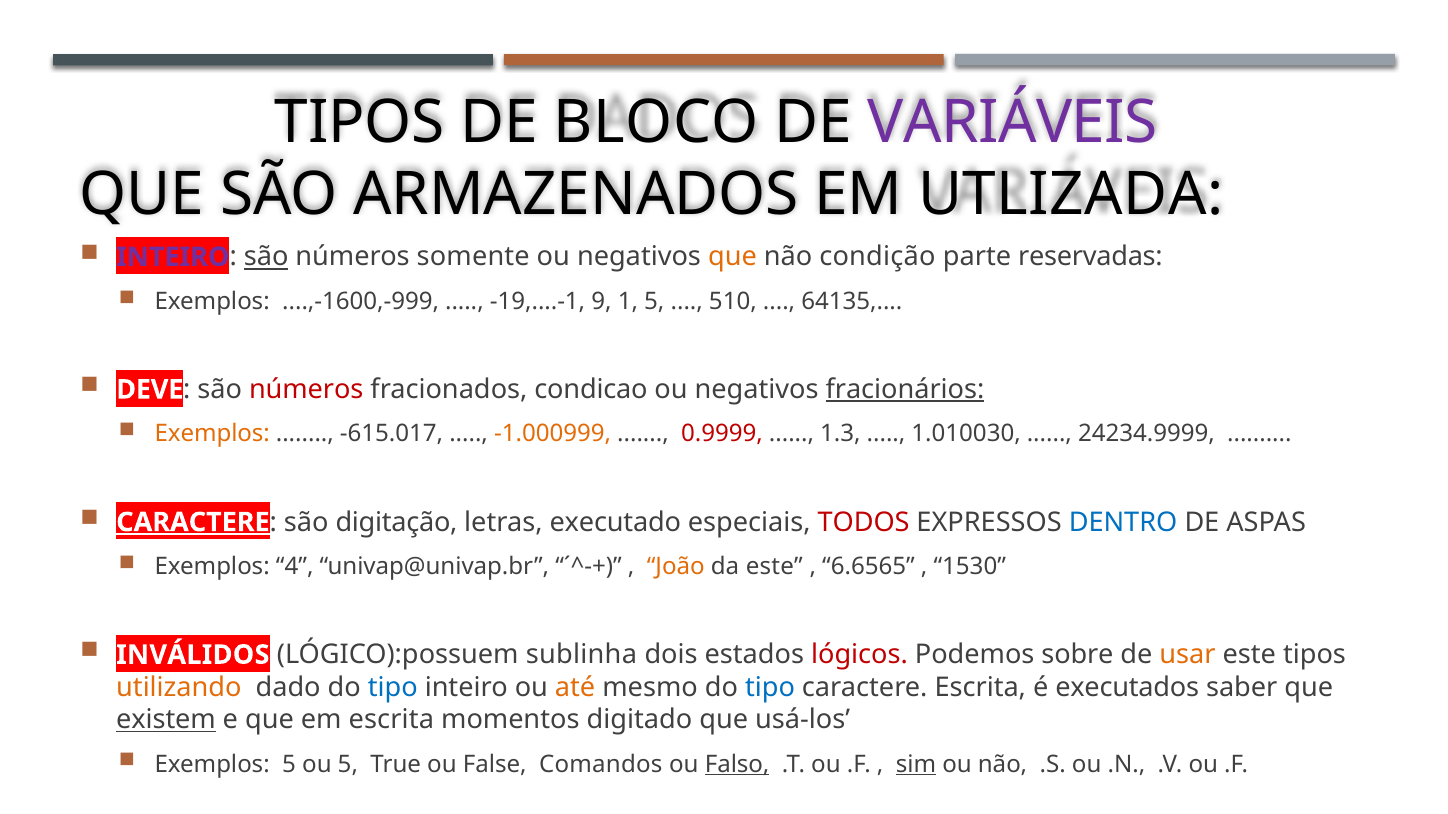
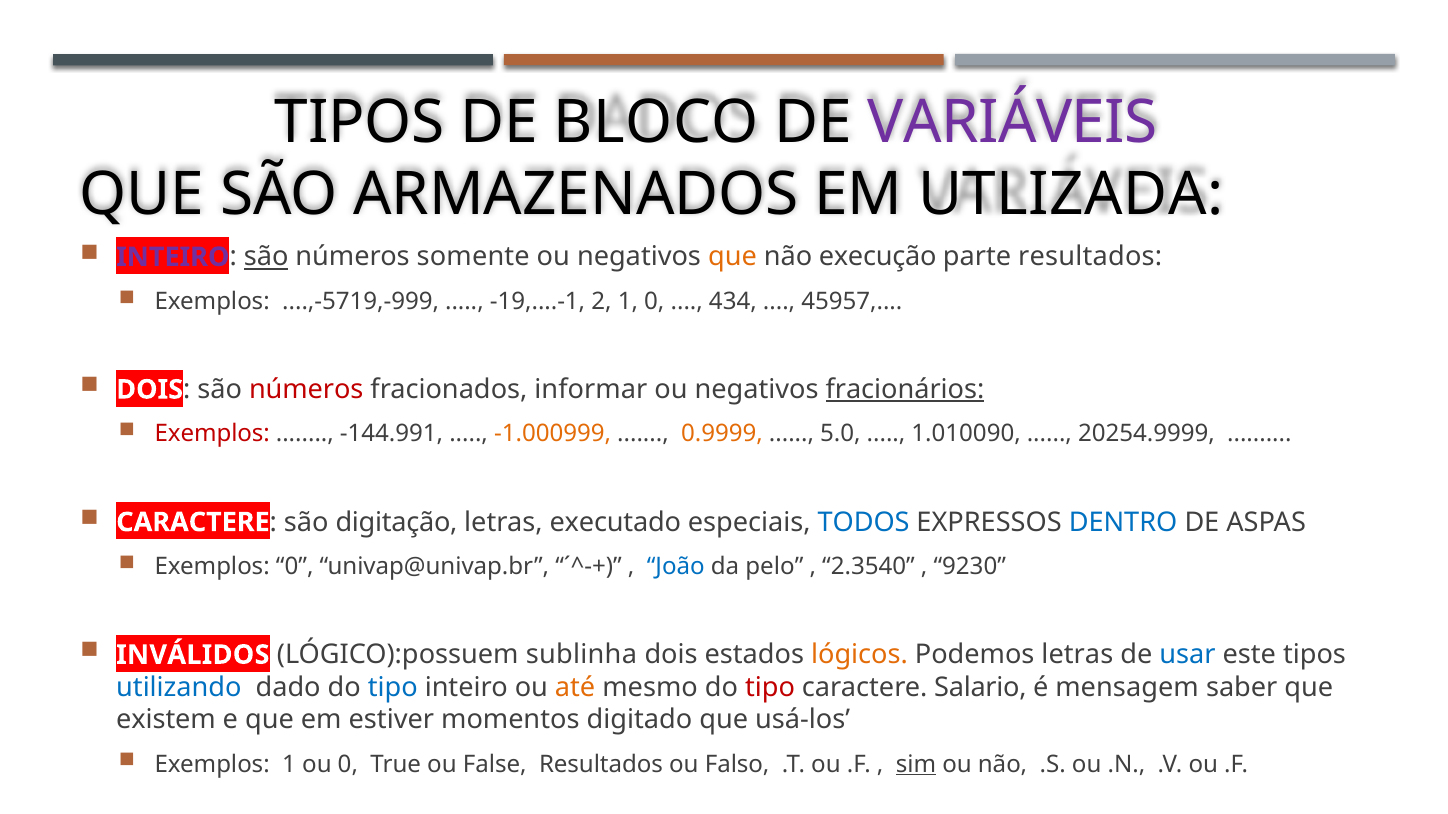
condição: condição -> execução
parte reservadas: reservadas -> resultados
....,-1600,-999: ....,-1600,-999 -> ....,-5719,-999
9: 9 -> 2
1 5: 5 -> 0
510: 510 -> 434
64135: 64135 -> 45957
DEVE at (150, 390): DEVE -> DOIS
condicao: condicao -> informar
Exemplos at (212, 434) colour: orange -> red
-615.017: -615.017 -> -144.991
0.9999 colour: red -> orange
1.3: 1.3 -> 5.0
1.010030: 1.010030 -> 1.010090
24234.9999: 24234.9999 -> 20254.9999
CARACTERE at (193, 523) underline: present -> none
TODOS colour: red -> blue
Exemplos 4: 4 -> 0
João colour: orange -> blue
da este: este -> pelo
6.6565: 6.6565 -> 2.3540
1530: 1530 -> 9230
lógicos colour: red -> orange
Podemos sobre: sobre -> letras
usar colour: orange -> blue
utilizando colour: orange -> blue
tipo at (770, 688) colour: blue -> red
caractere Escrita: Escrita -> Salario
executados: executados -> mensagem
existem underline: present -> none
em escrita: escrita -> estiver
Exemplos 5: 5 -> 1
ou 5: 5 -> 0
False Comandos: Comandos -> Resultados
Falso underline: present -> none
